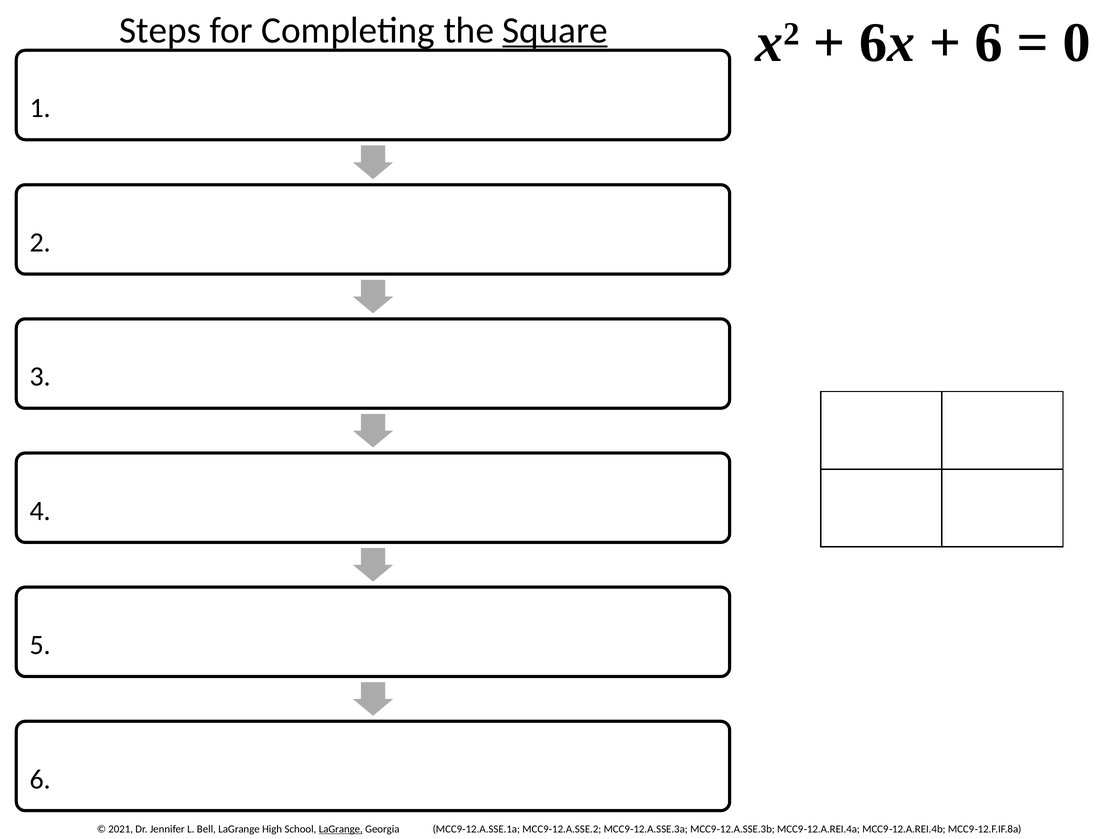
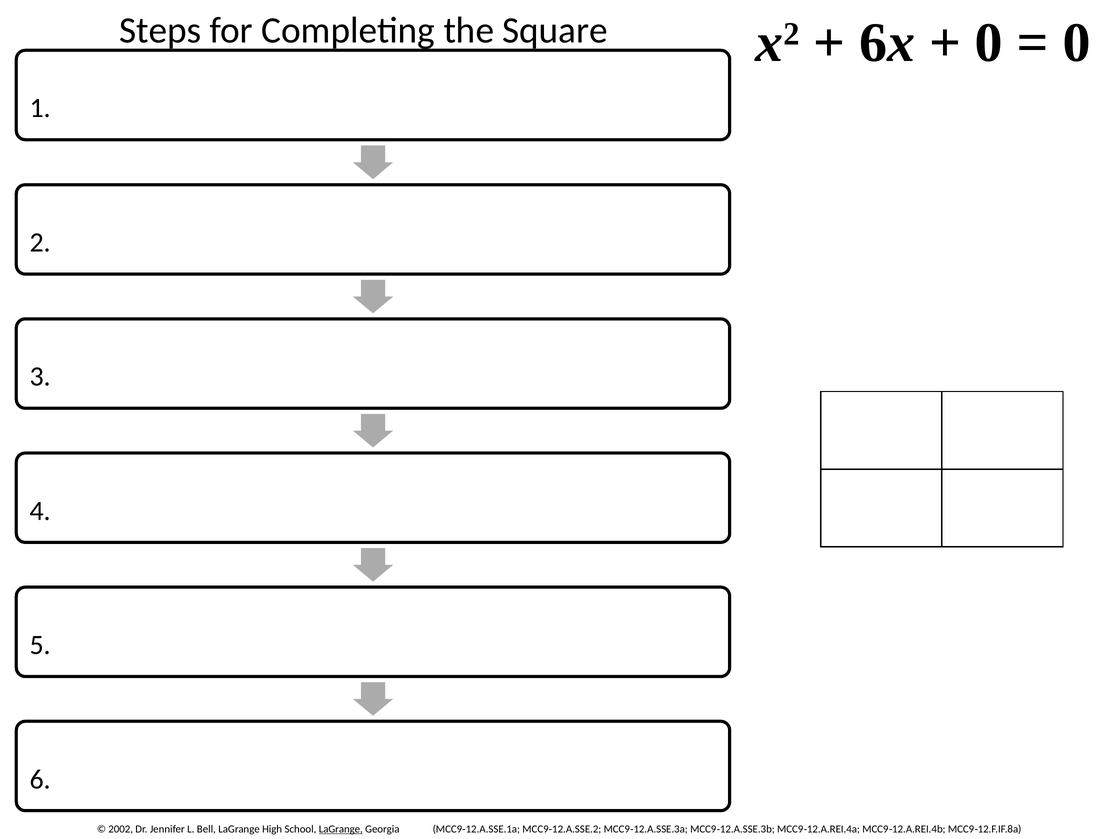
Square underline: present -> none
6 at (989, 43): 6 -> 0
2021: 2021 -> 2002
